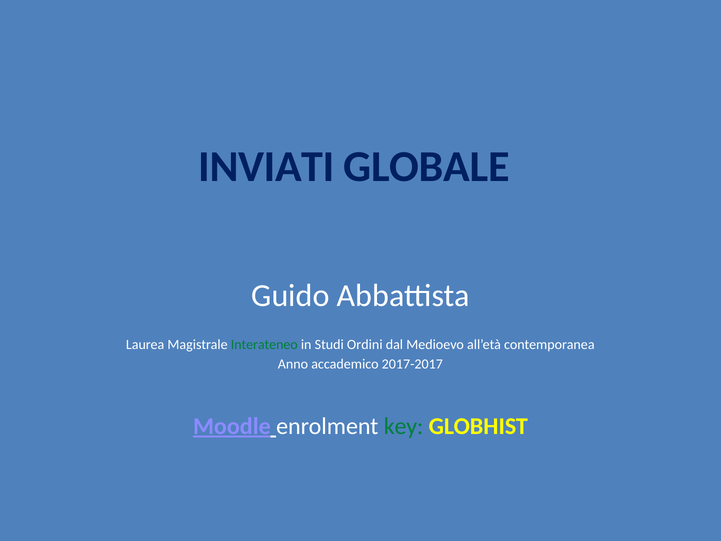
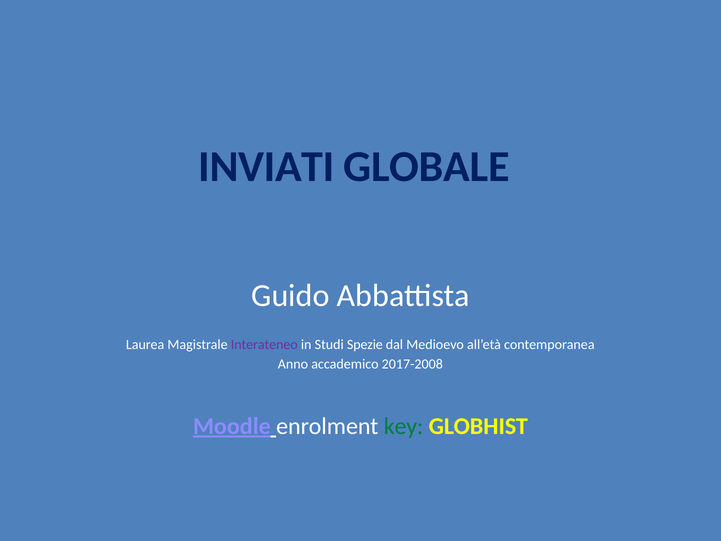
Interateneo colour: green -> purple
Ordini: Ordini -> Spezie
2017-2017: 2017-2017 -> 2017-2008
